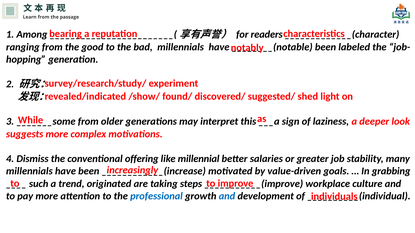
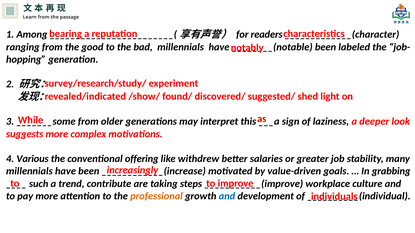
Dismiss: Dismiss -> Various
millennial: millennial -> withdrew
originated: originated -> contribute
professional colour: blue -> orange
